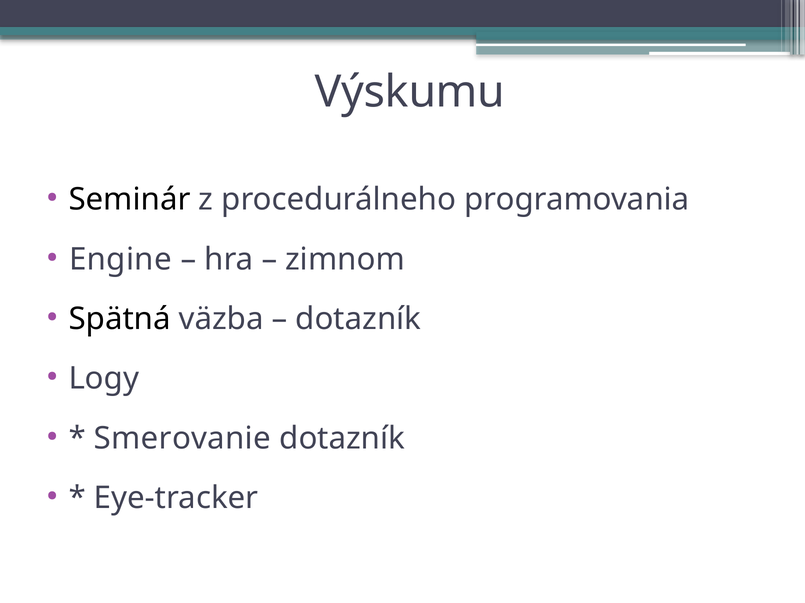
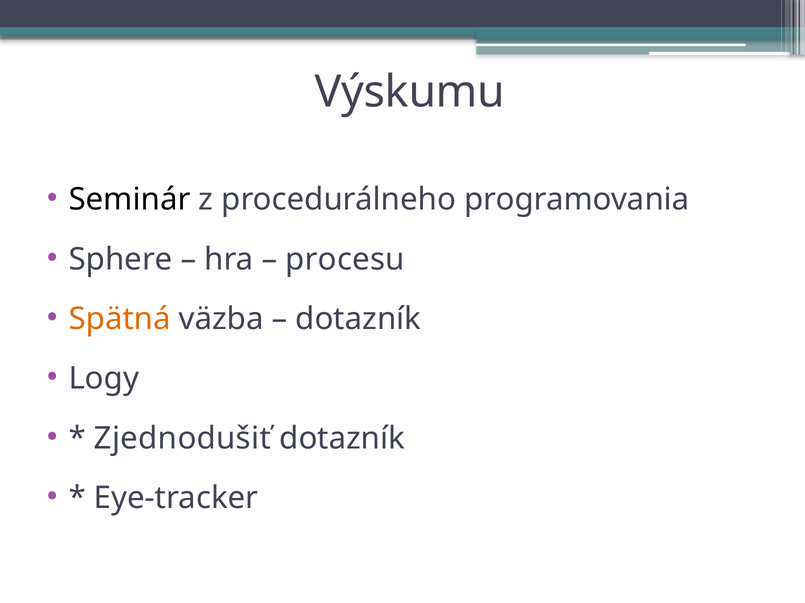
Engine: Engine -> Sphere
zimnom: zimnom -> procesu
Spätná colour: black -> orange
Smerovanie: Smerovanie -> Zjednodušiť
